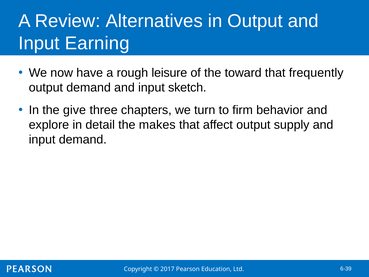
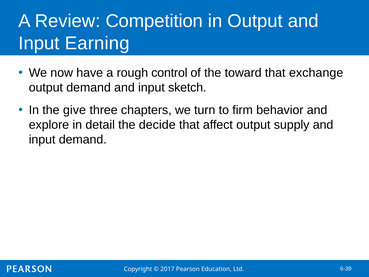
Alternatives: Alternatives -> Competition
leisure: leisure -> control
frequently: frequently -> exchange
makes: makes -> decide
